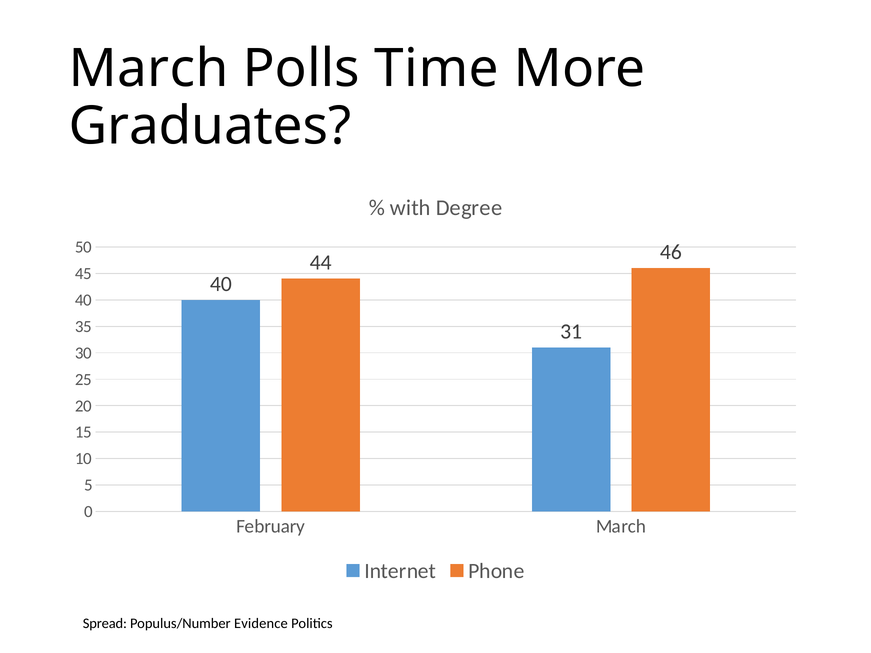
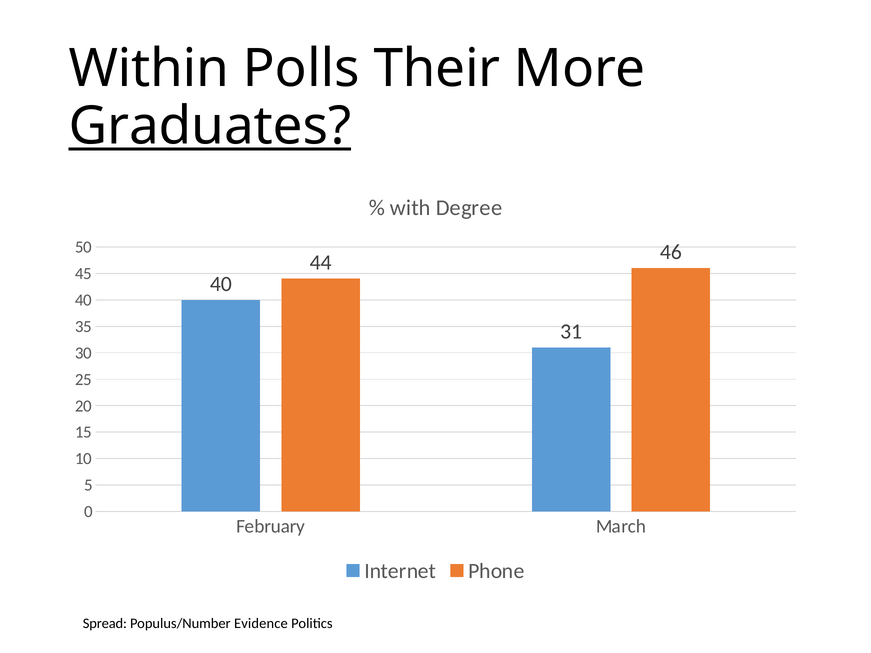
March at (148, 69): March -> Within
Time: Time -> Their
Graduates underline: none -> present
